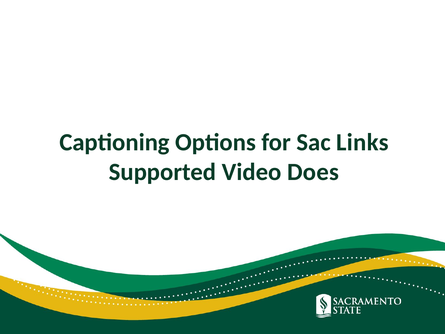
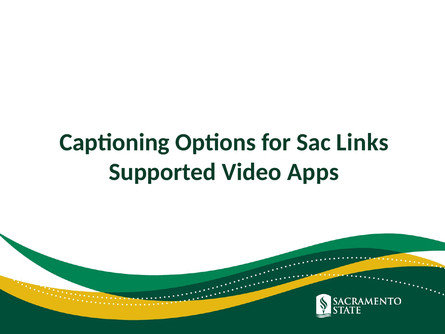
Does: Does -> Apps
